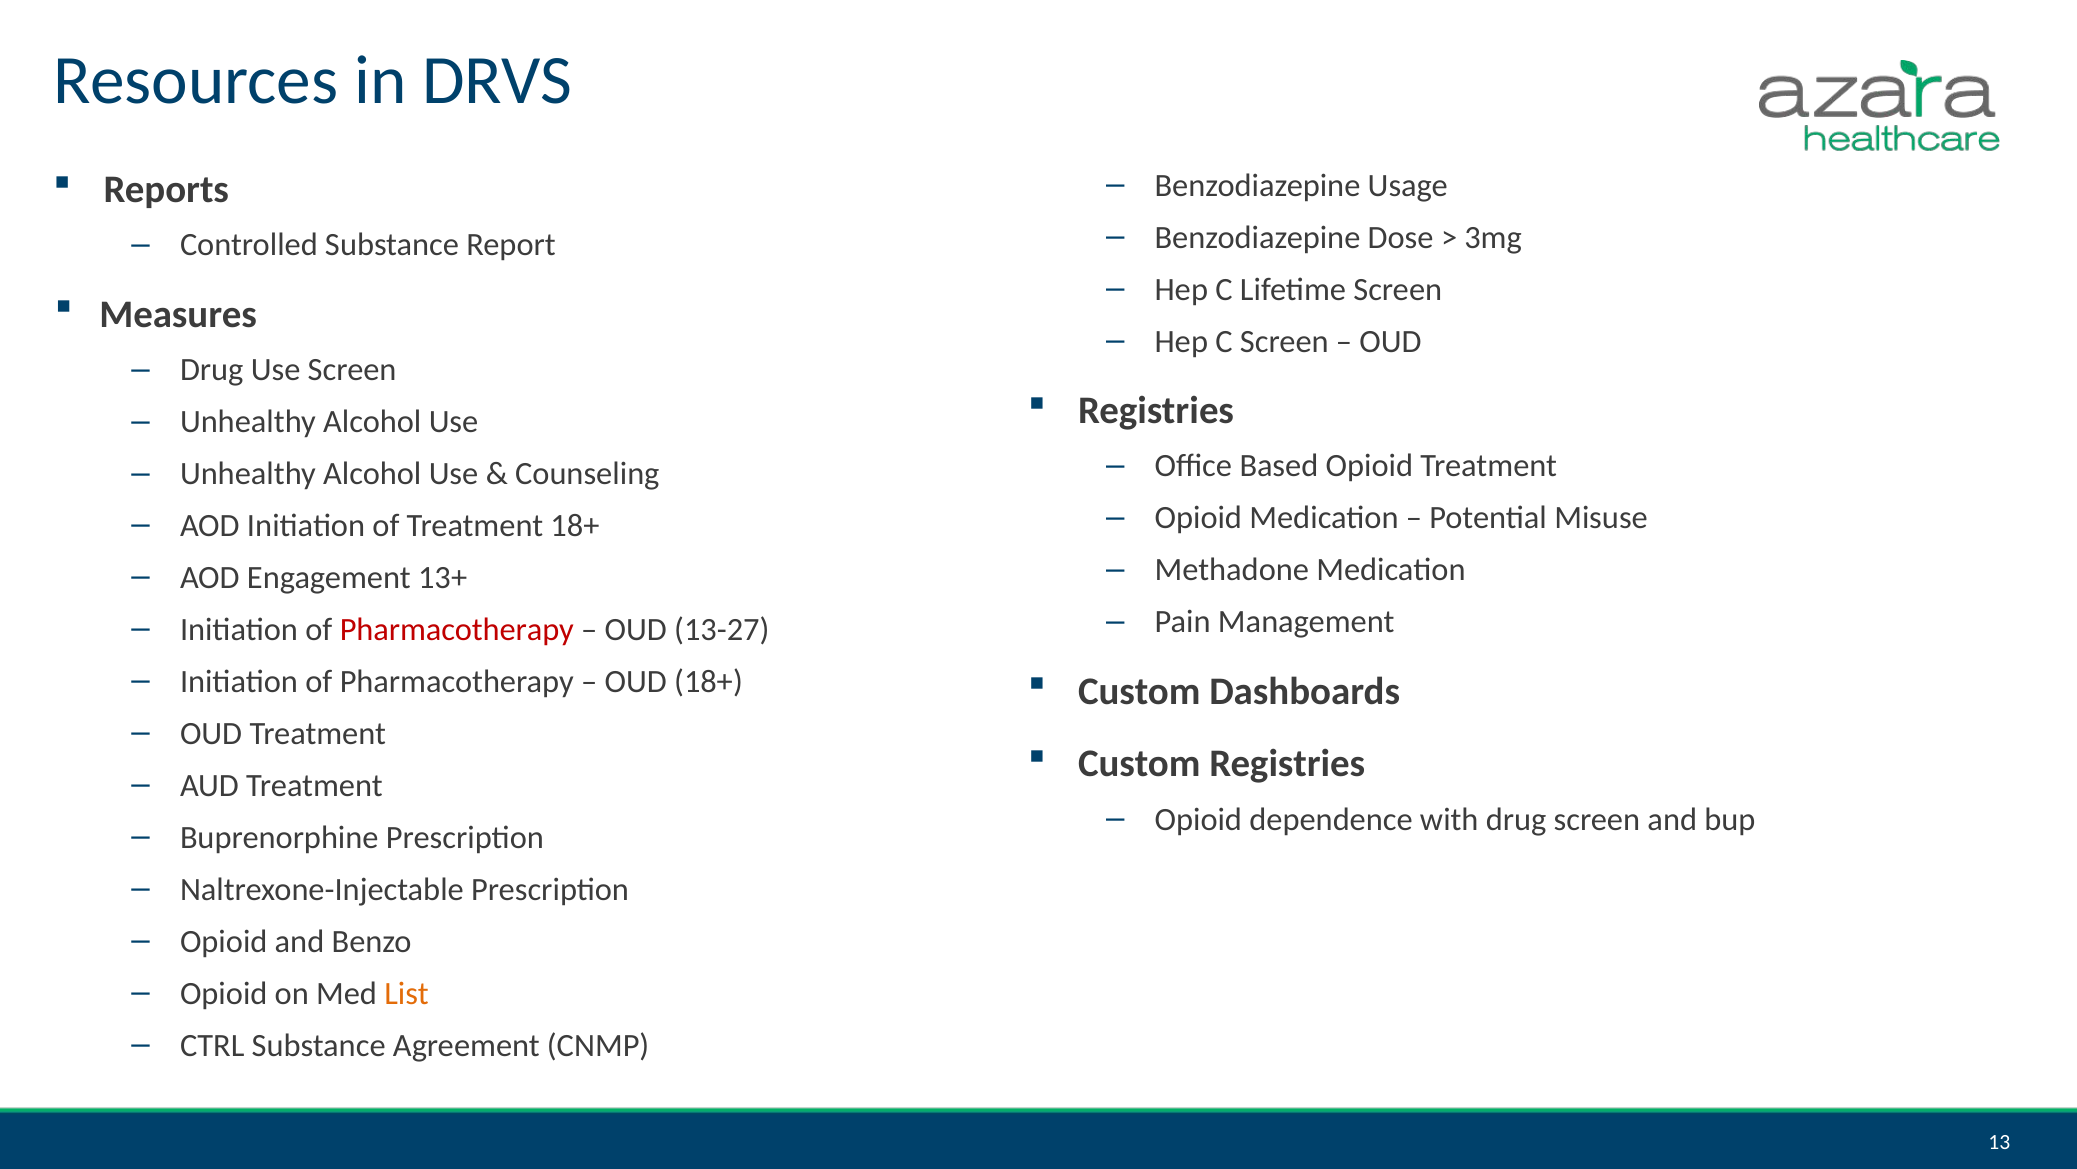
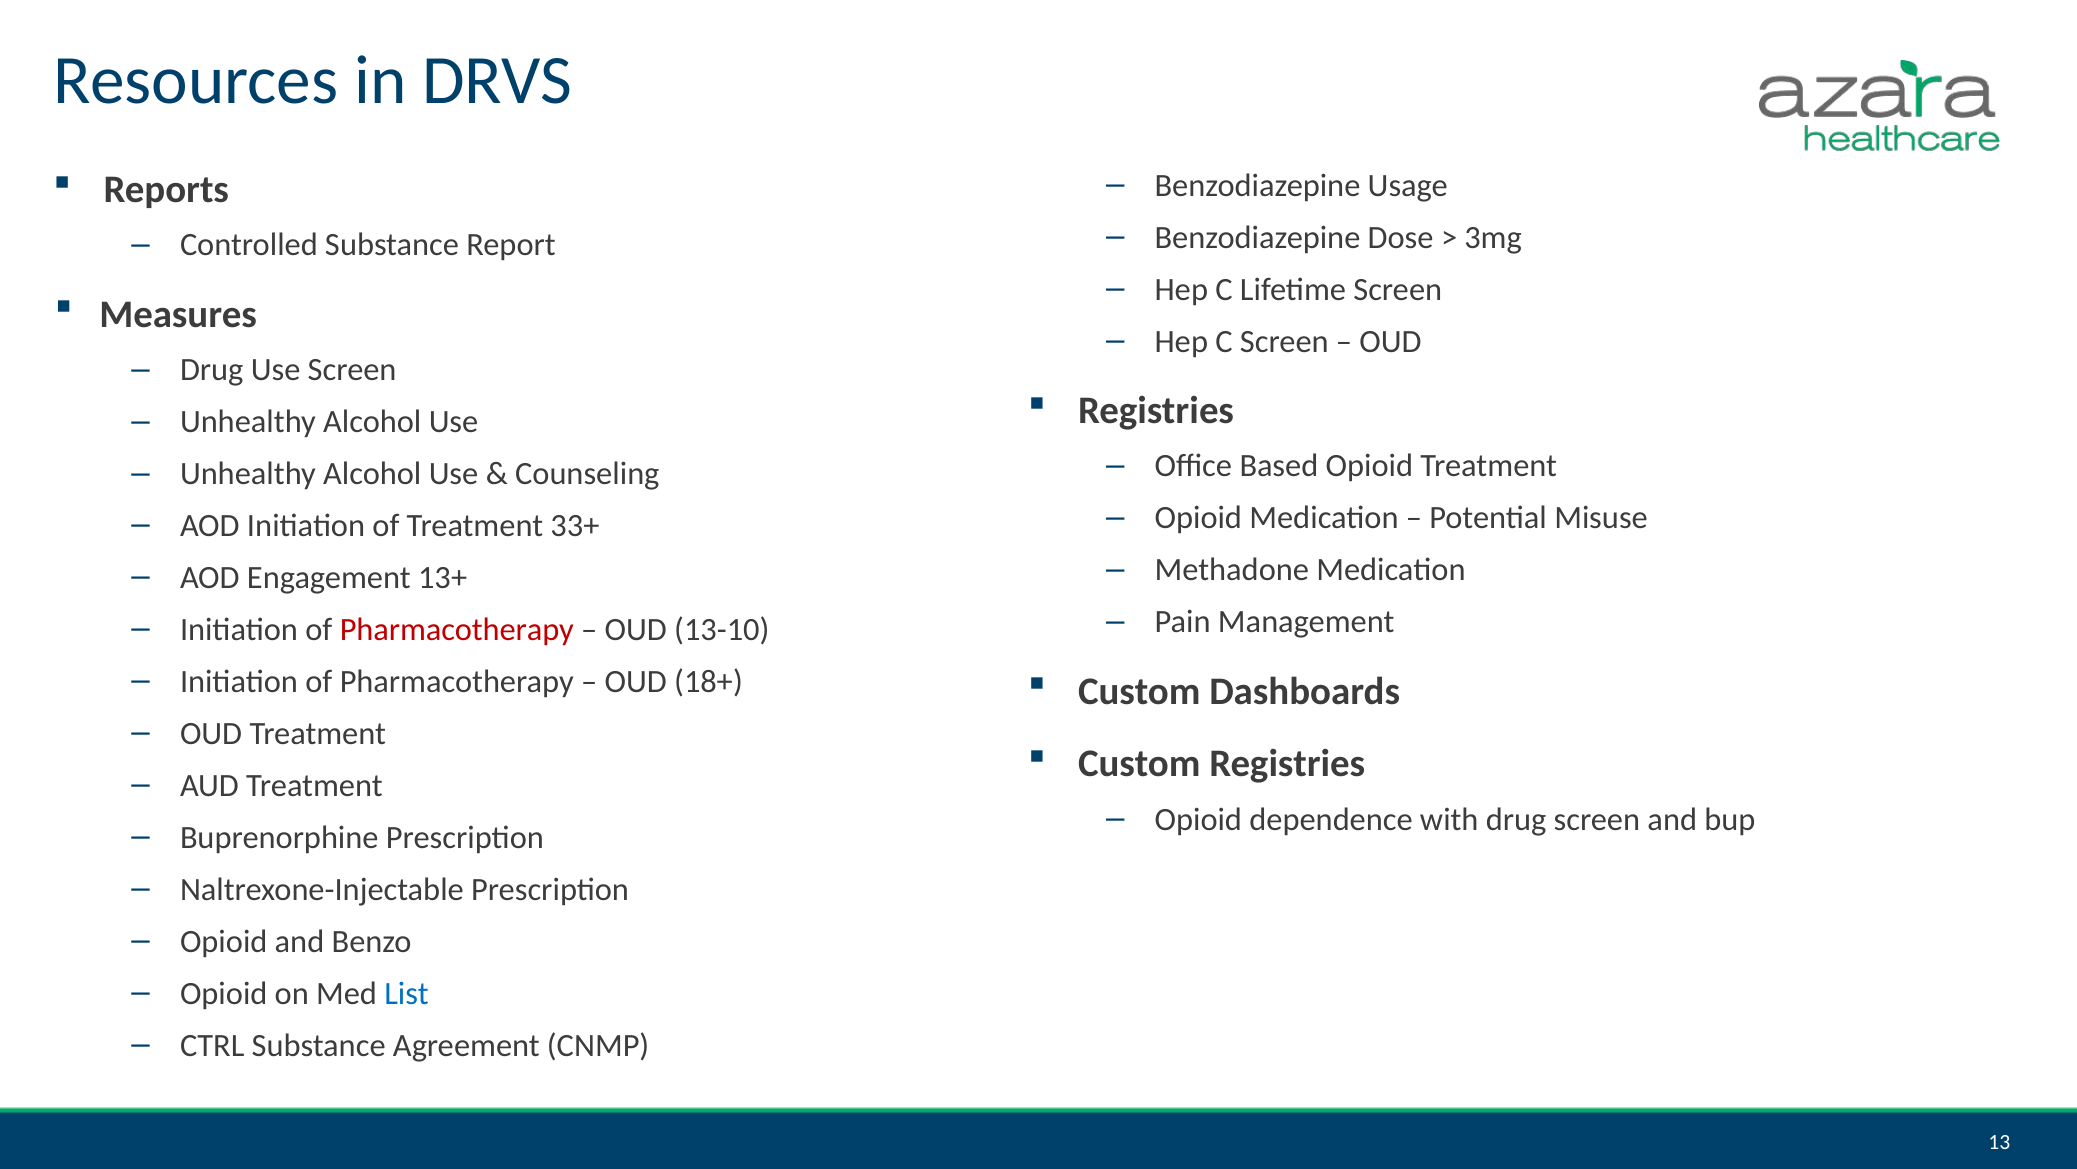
Treatment 18+: 18+ -> 33+
13-27: 13-27 -> 13-10
List colour: orange -> blue
